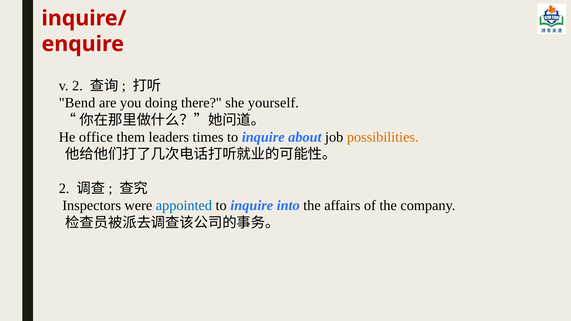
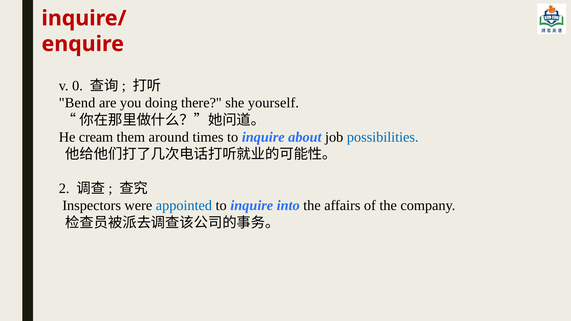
v 2: 2 -> 0
office: office -> cream
leaders: leaders -> around
possibilities colour: orange -> blue
